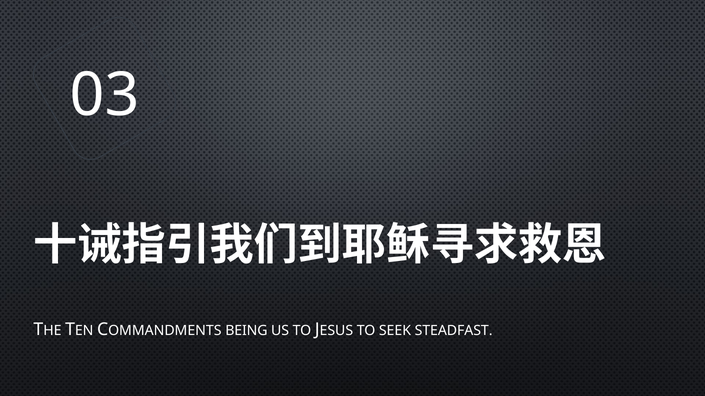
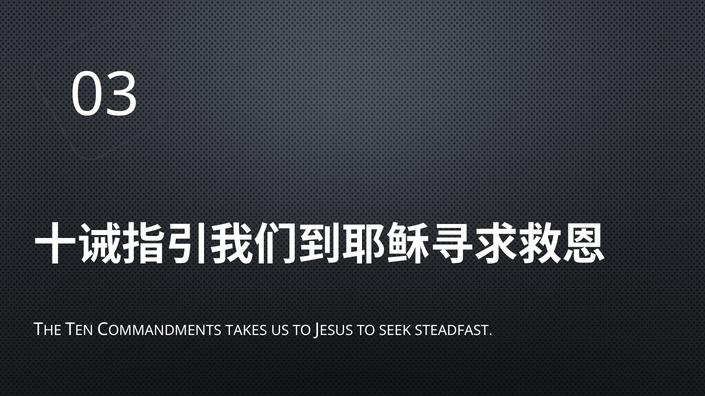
BEING: BEING -> TAKES
